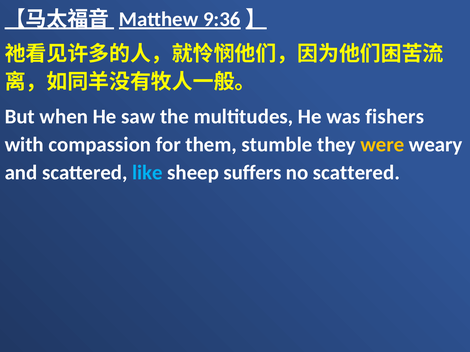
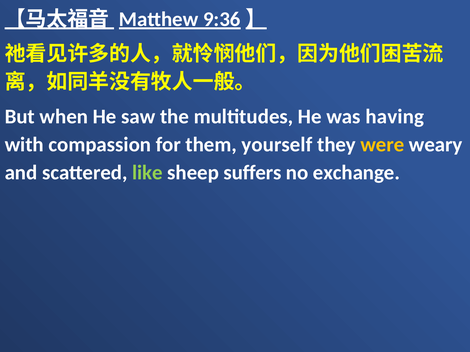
fishers: fishers -> having
stumble: stumble -> yourself
like colour: light blue -> light green
no scattered: scattered -> exchange
